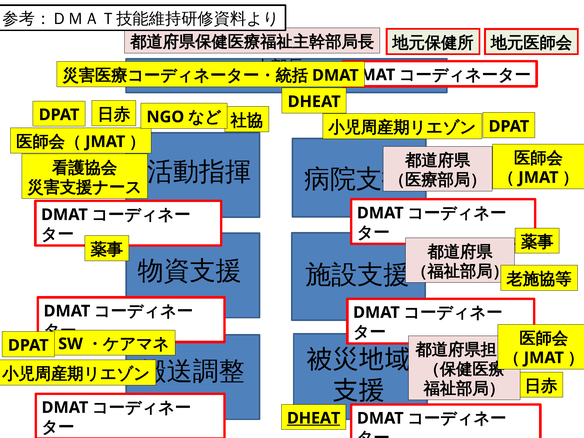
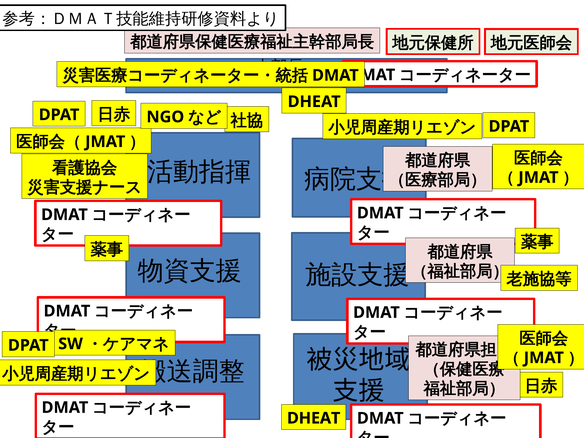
DHEAT at (314, 418) underline: present -> none
